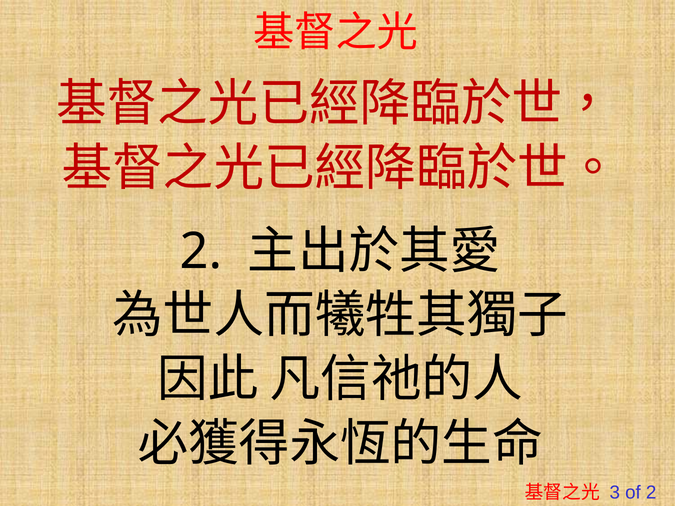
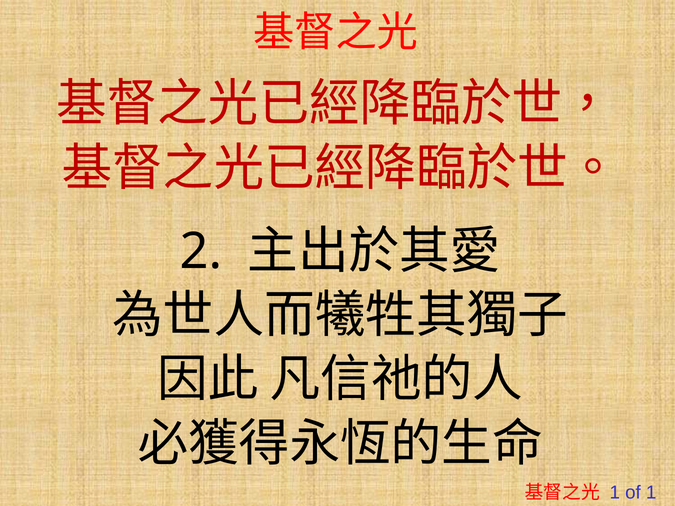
3 at (615, 493): 3 -> 1
of 2: 2 -> 1
